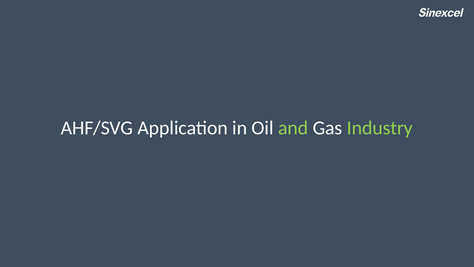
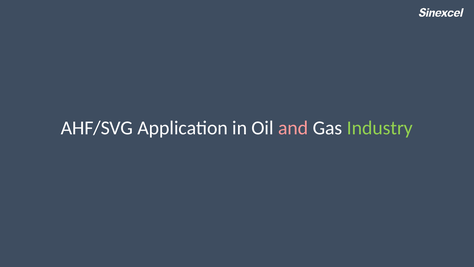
and colour: light green -> pink
